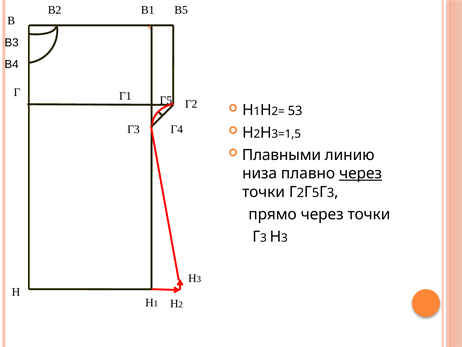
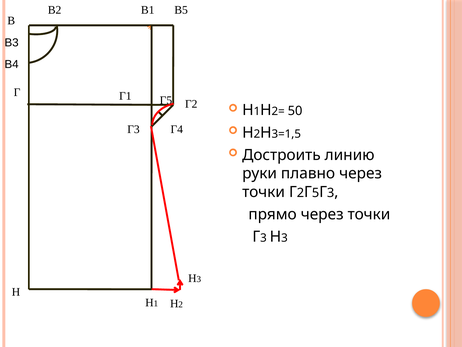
53: 53 -> 50
Плавными: Плавными -> Достроить
низа: низа -> руки
через at (361, 173) underline: present -> none
